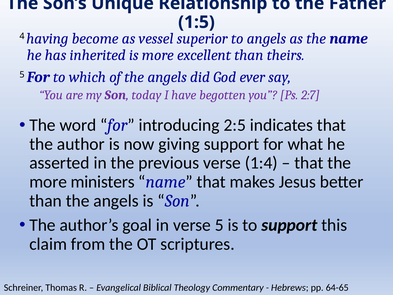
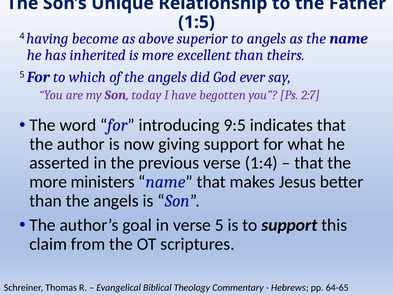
vessel: vessel -> above
2:5: 2:5 -> 9:5
